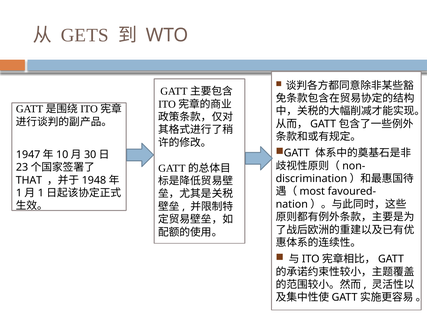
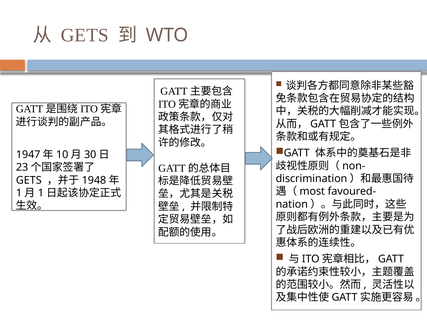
THAT at (29, 180): THAT -> GETS
